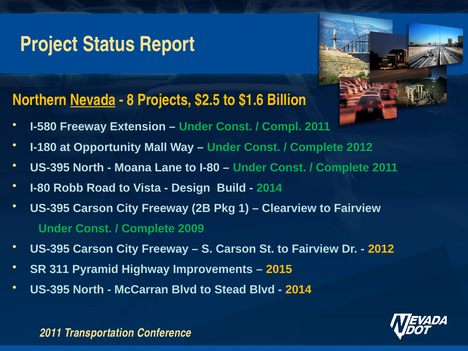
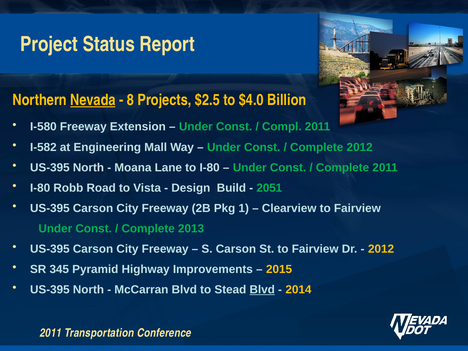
$1.6: $1.6 -> $4.0
I-180: I-180 -> I-582
Opportunity: Opportunity -> Engineering
2014 at (269, 188): 2014 -> 2051
2009: 2009 -> 2013
311: 311 -> 345
Blvd at (262, 290) underline: none -> present
